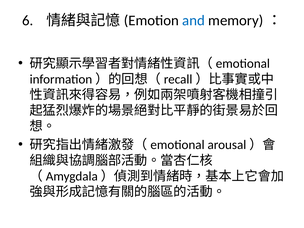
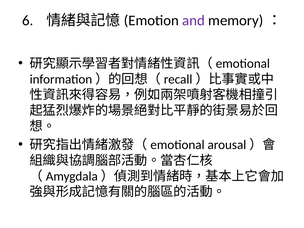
and colour: blue -> purple
